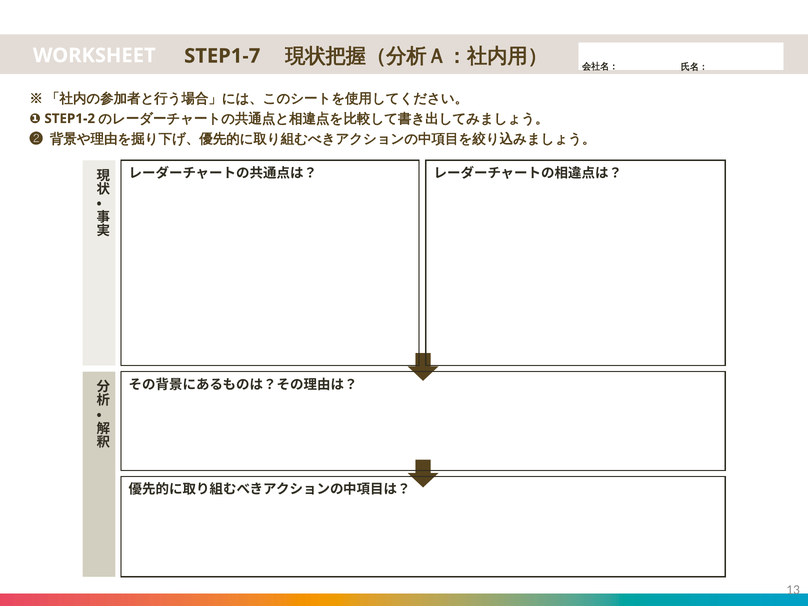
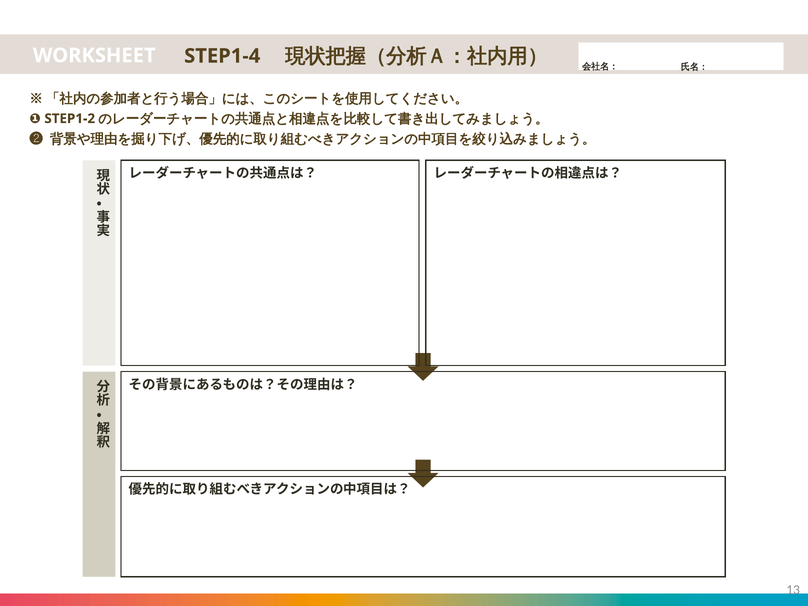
STEP1-7: STEP1-7 -> STEP1-4
